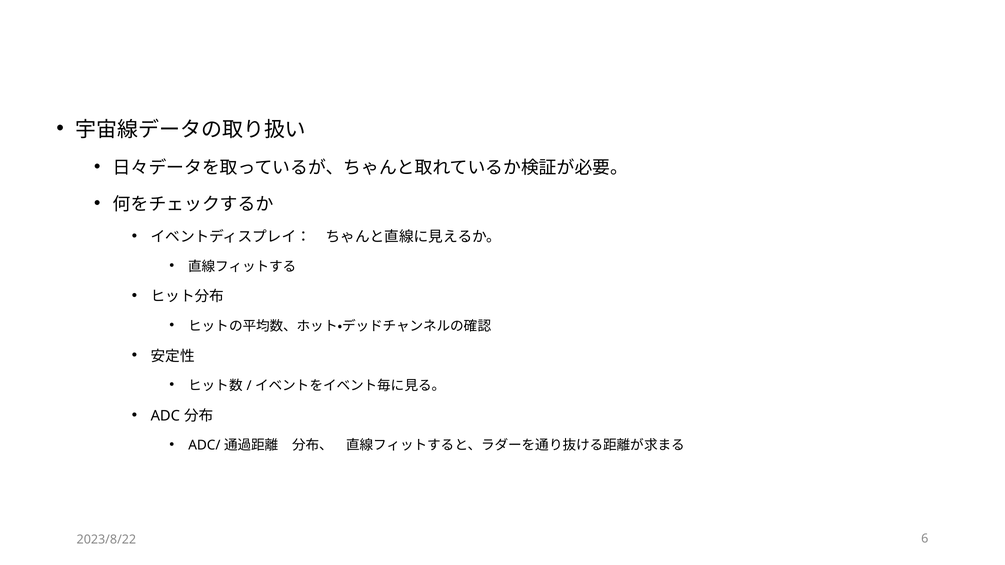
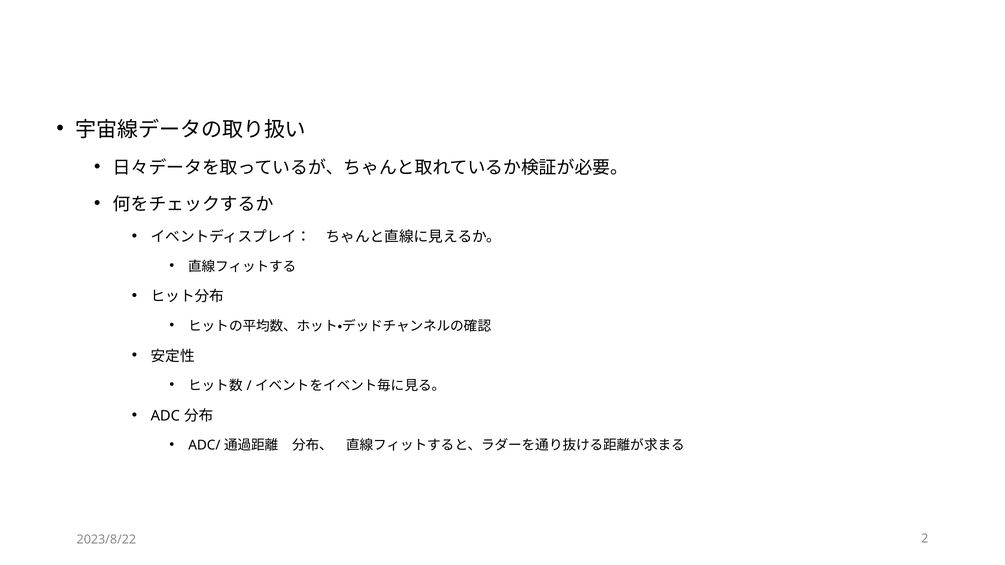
6: 6 -> 2
